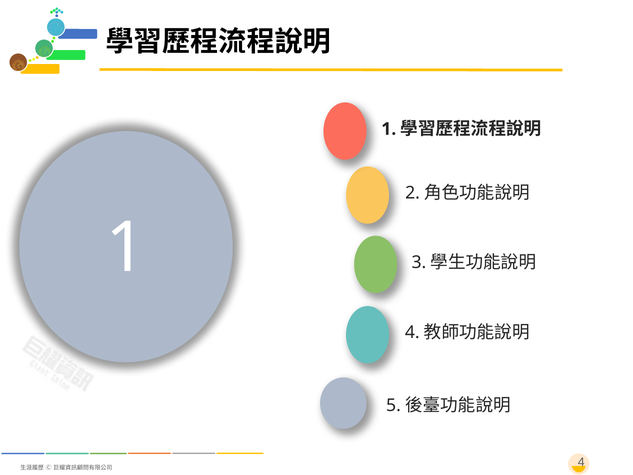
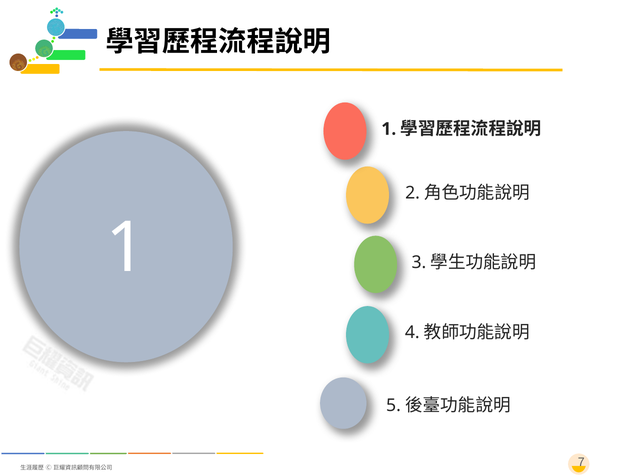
4 at (581, 462): 4 -> 7
